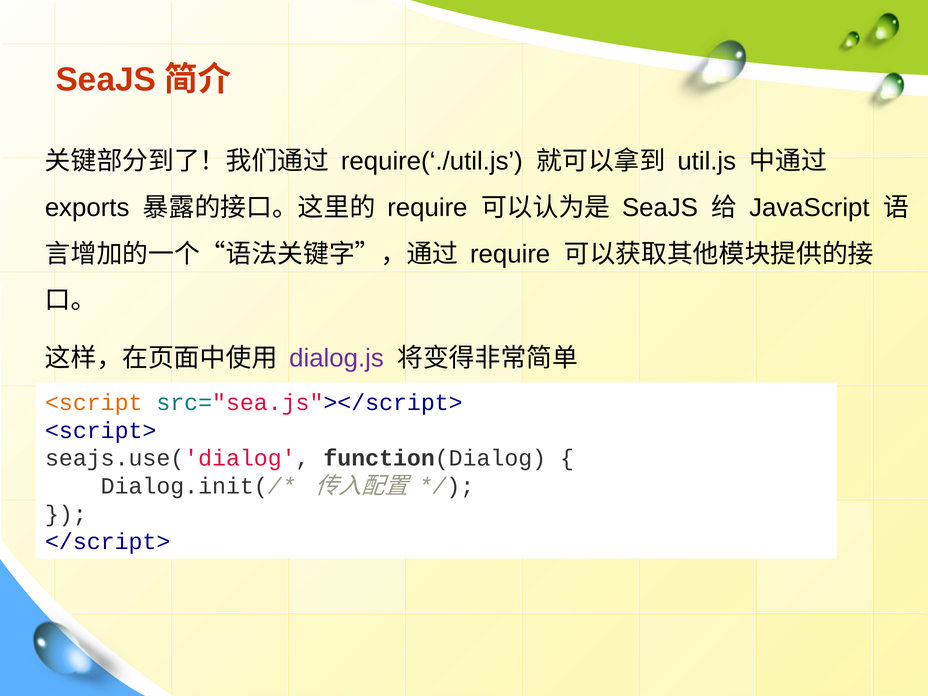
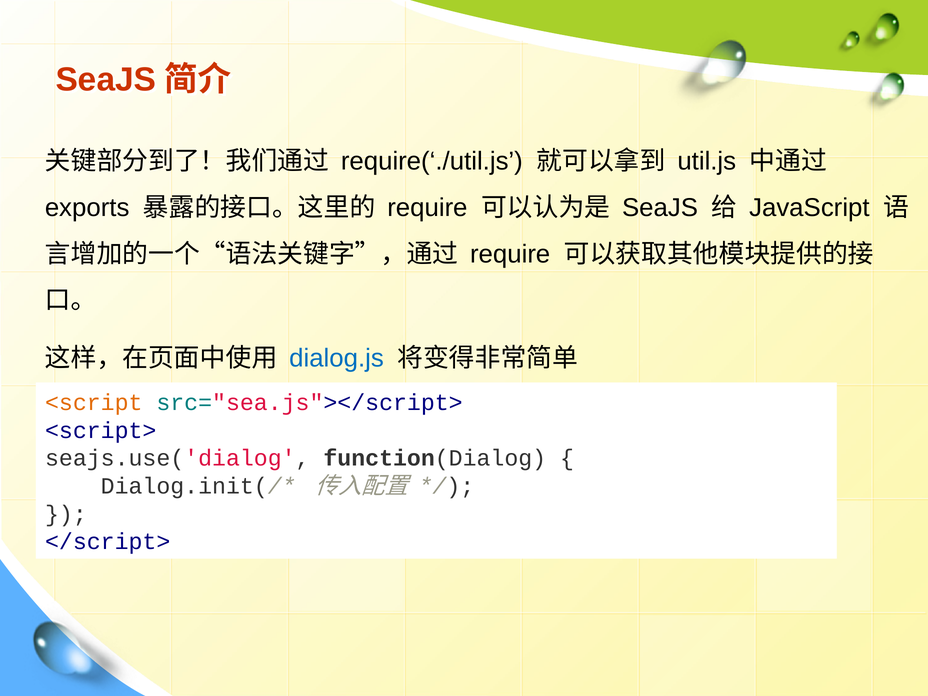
dialog.js colour: purple -> blue
